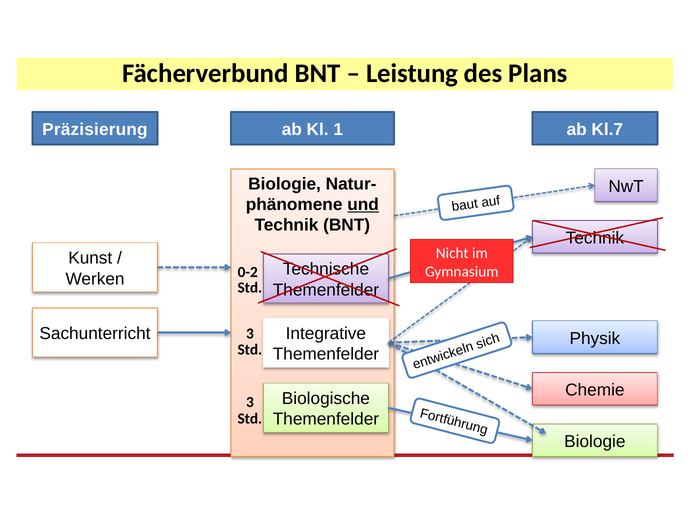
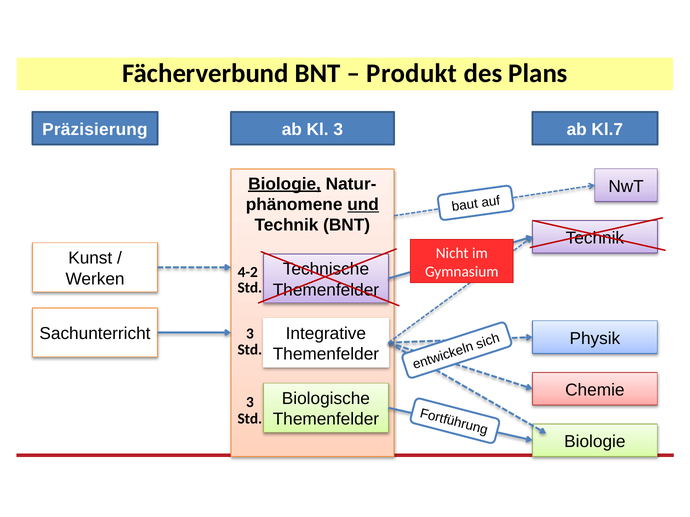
Leistung: Leistung -> Produkt
Kl 1: 1 -> 3
Biologie at (285, 184) underline: none -> present
0-2: 0-2 -> 4-2
